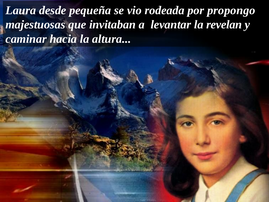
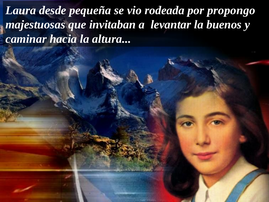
revelan: revelan -> buenos
